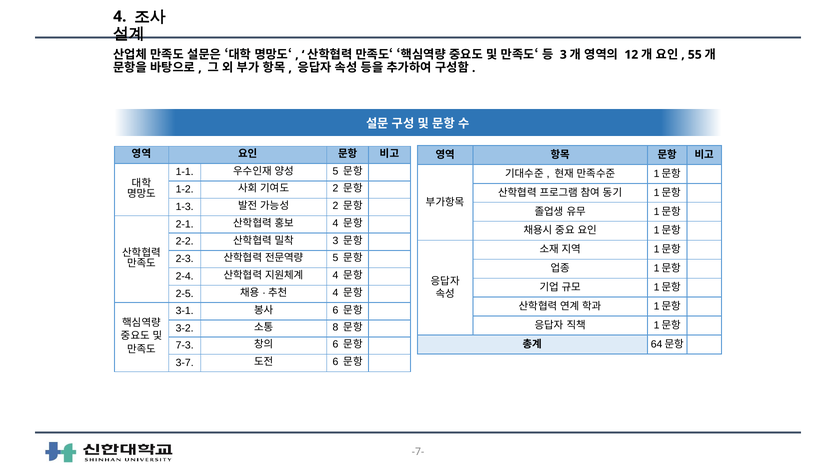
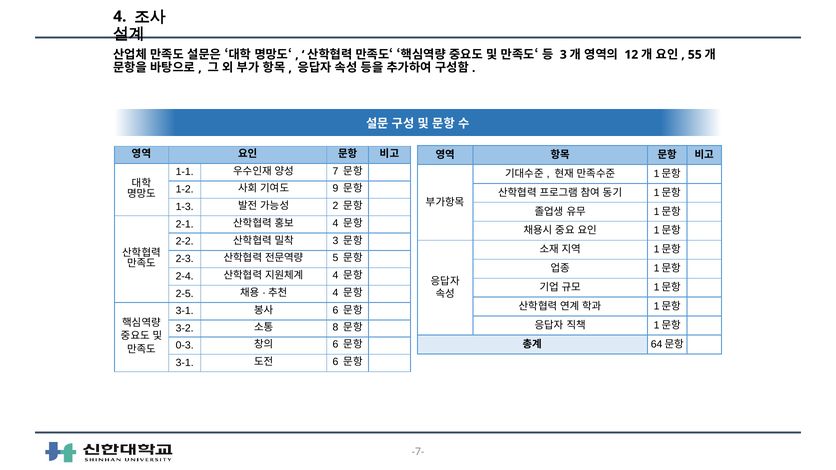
5 at (335, 171): 5 -> 7
2 at (335, 189): 2 -> 9
7-3: 7-3 -> 0-3
3-7 at (185, 363): 3-7 -> 3-1
